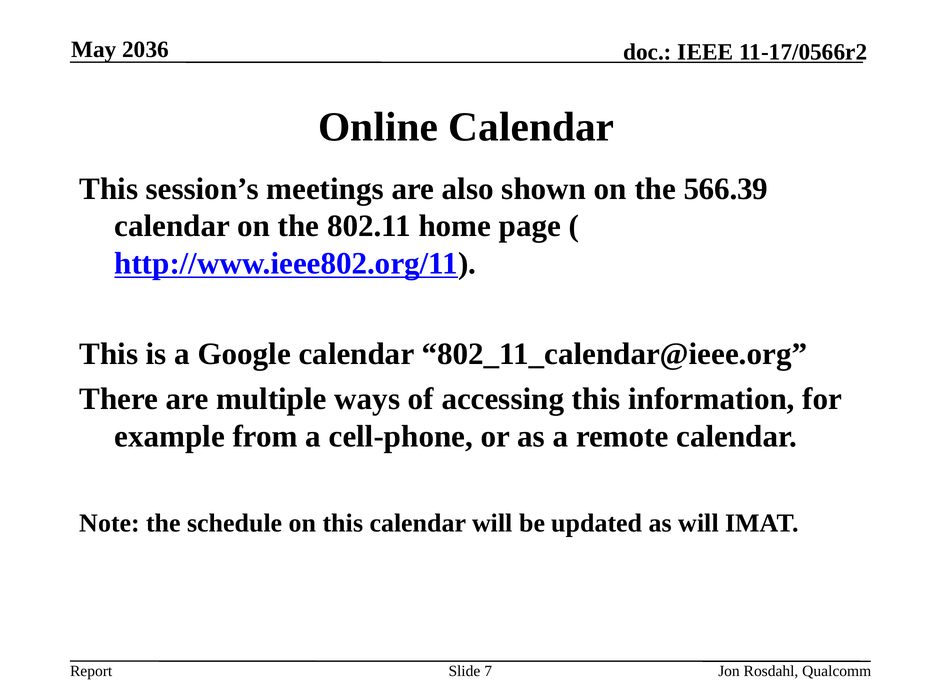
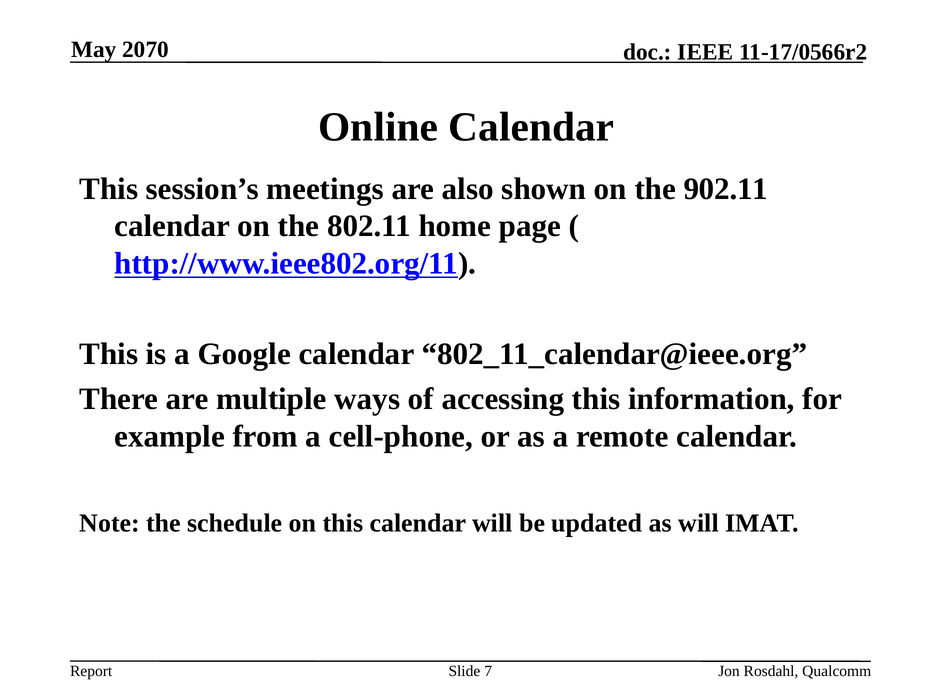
2036: 2036 -> 2070
566.39: 566.39 -> 902.11
